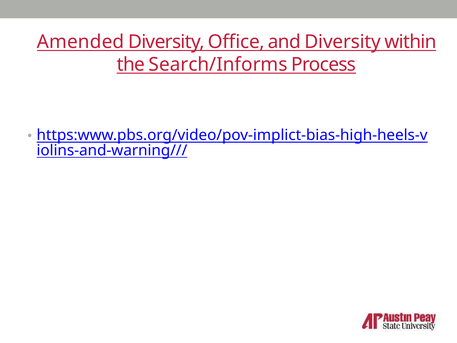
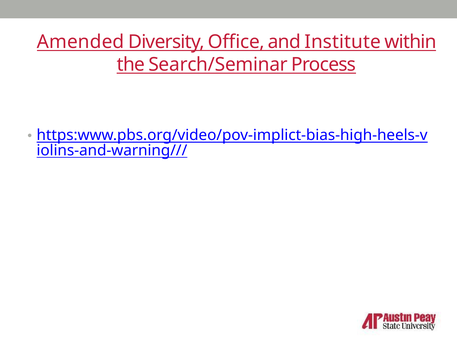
and Diversity: Diversity -> Institute
Search/Informs: Search/Informs -> Search/Seminar
